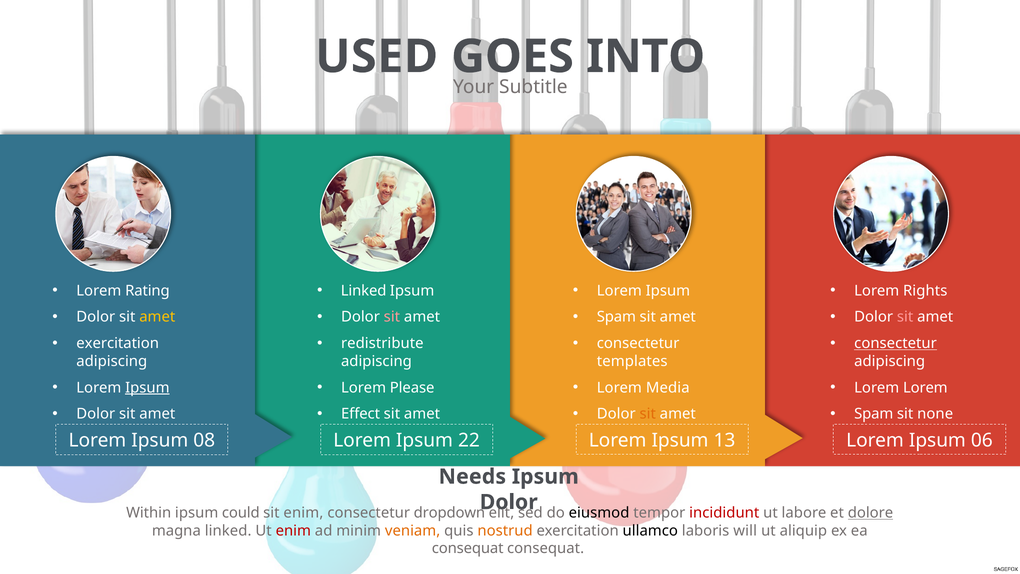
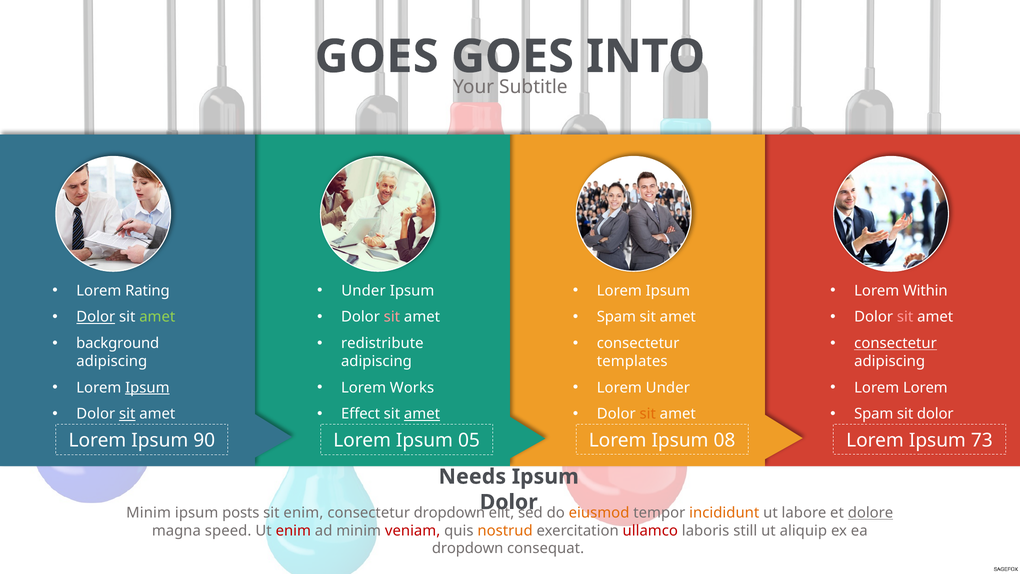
USED at (377, 57): USED -> GOES
Linked at (364, 291): Linked -> Under
Rights: Rights -> Within
Dolor at (96, 317) underline: none -> present
amet at (157, 317) colour: yellow -> light green
exercitation at (118, 343): exercitation -> background
Please: Please -> Works
Lorem Media: Media -> Under
sit at (127, 414) underline: none -> present
amet at (422, 414) underline: none -> present
sit none: none -> dolor
08: 08 -> 90
22: 22 -> 05
13: 13 -> 08
06: 06 -> 73
Within at (149, 513): Within -> Minim
could: could -> posts
eiusmod colour: black -> orange
incididunt colour: red -> orange
magna linked: linked -> speed
veniam colour: orange -> red
ullamco colour: black -> red
will: will -> still
consequat at (468, 548): consequat -> dropdown
